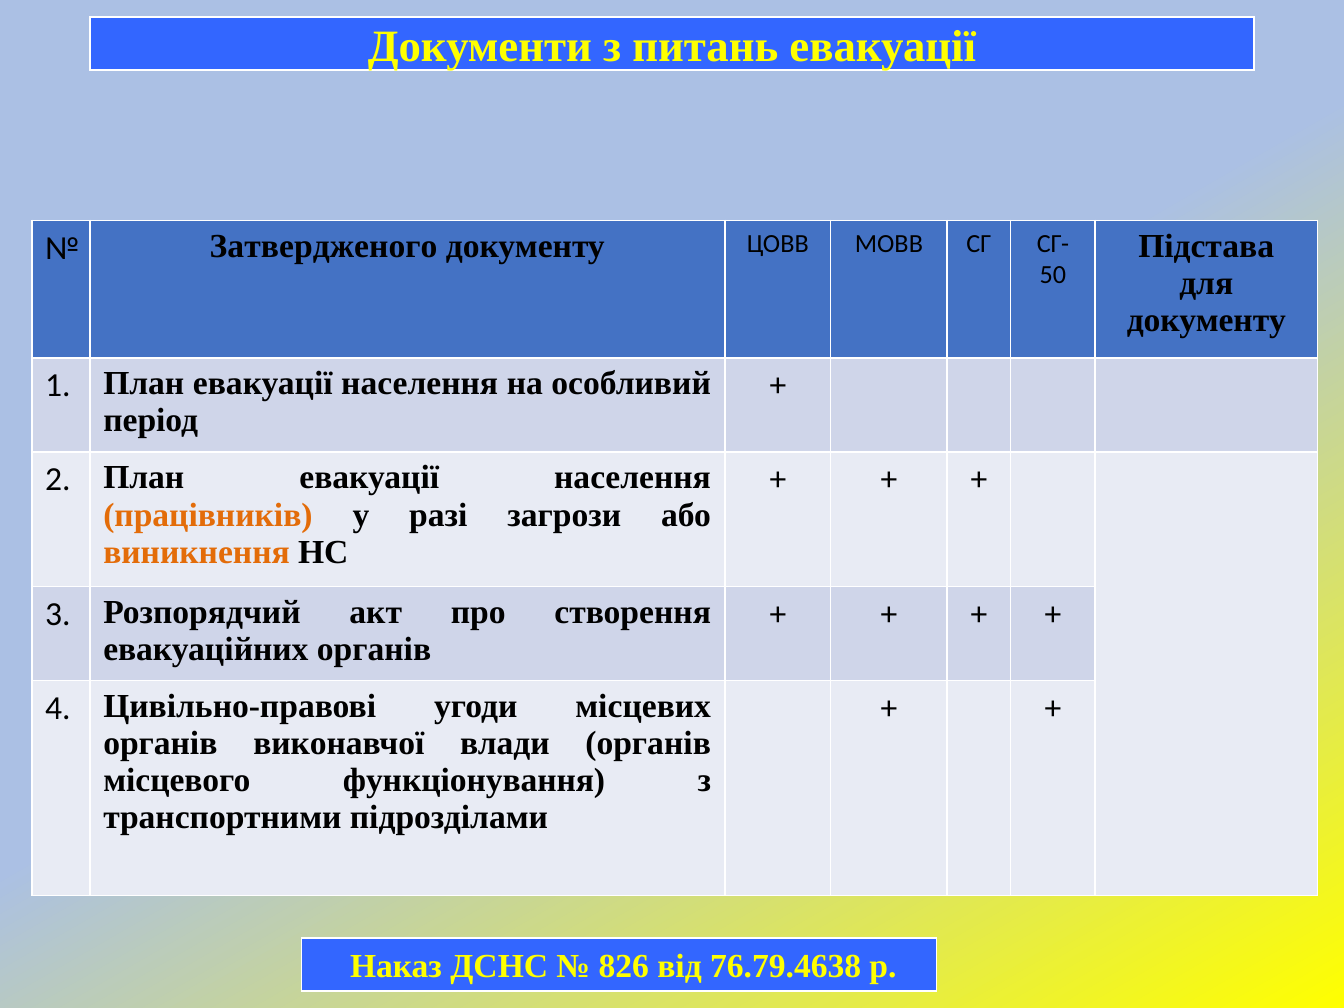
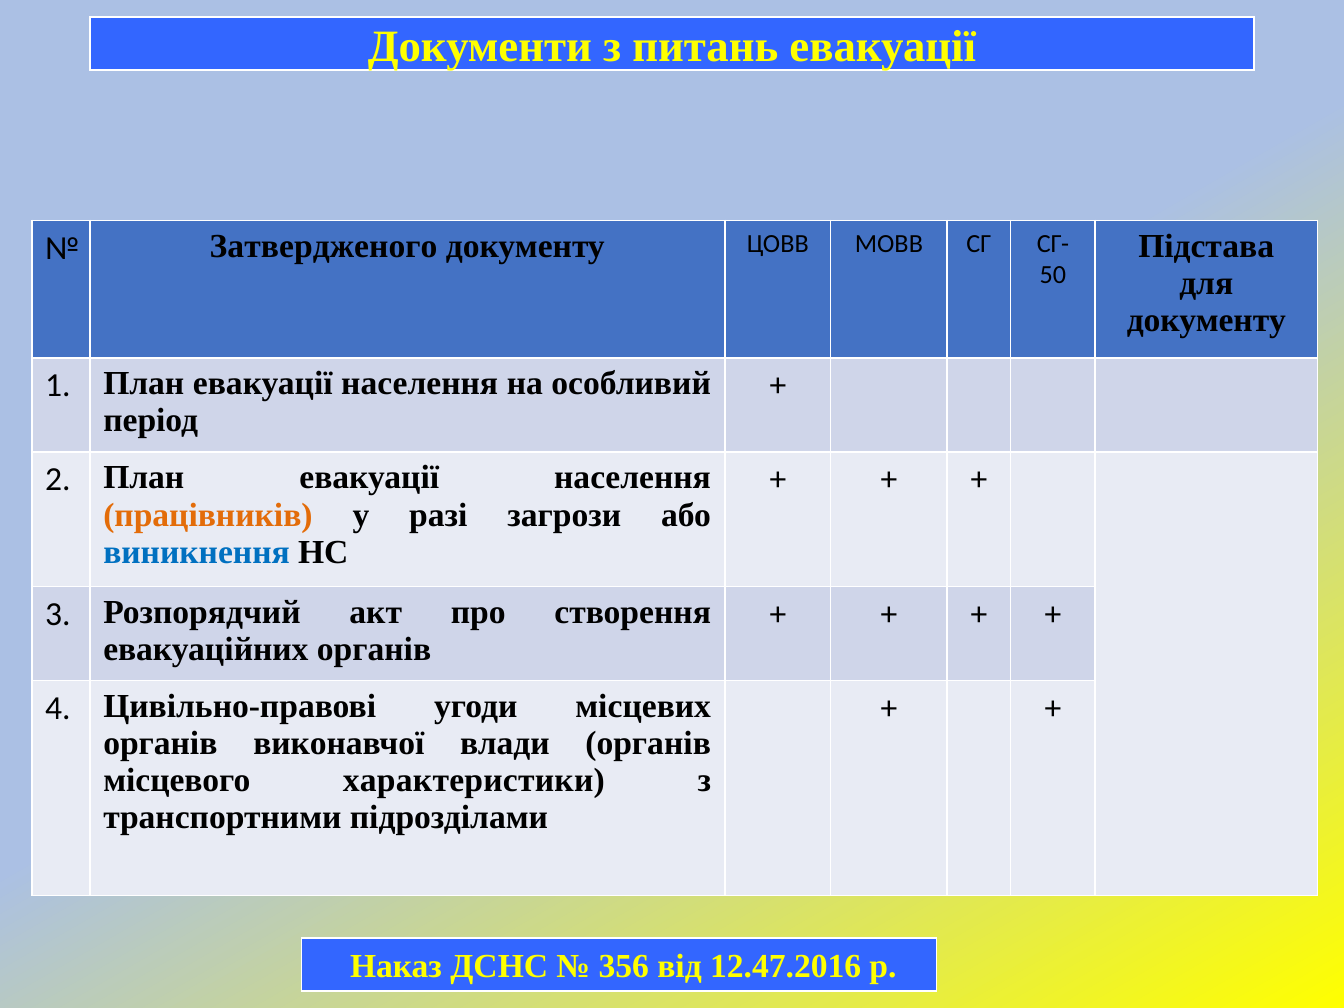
виникнення colour: orange -> blue
функціонування: функціонування -> характеристики
826: 826 -> 356
76.79.4638: 76.79.4638 -> 12.47.2016
